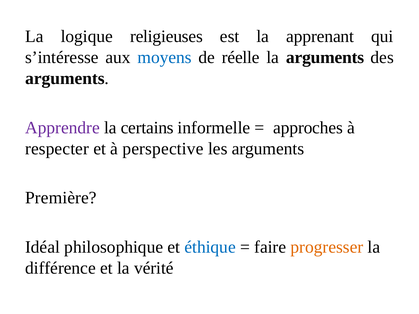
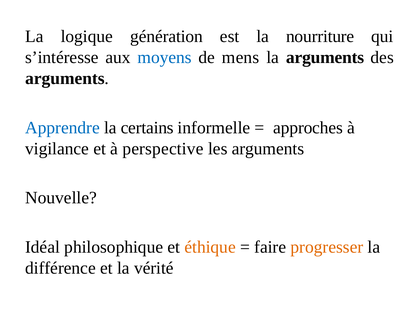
religieuses: religieuses -> génération
apprenant: apprenant -> nourriture
réelle: réelle -> mens
Apprendre colour: purple -> blue
respecter: respecter -> vigilance
Première: Première -> Nouvelle
éthique colour: blue -> orange
